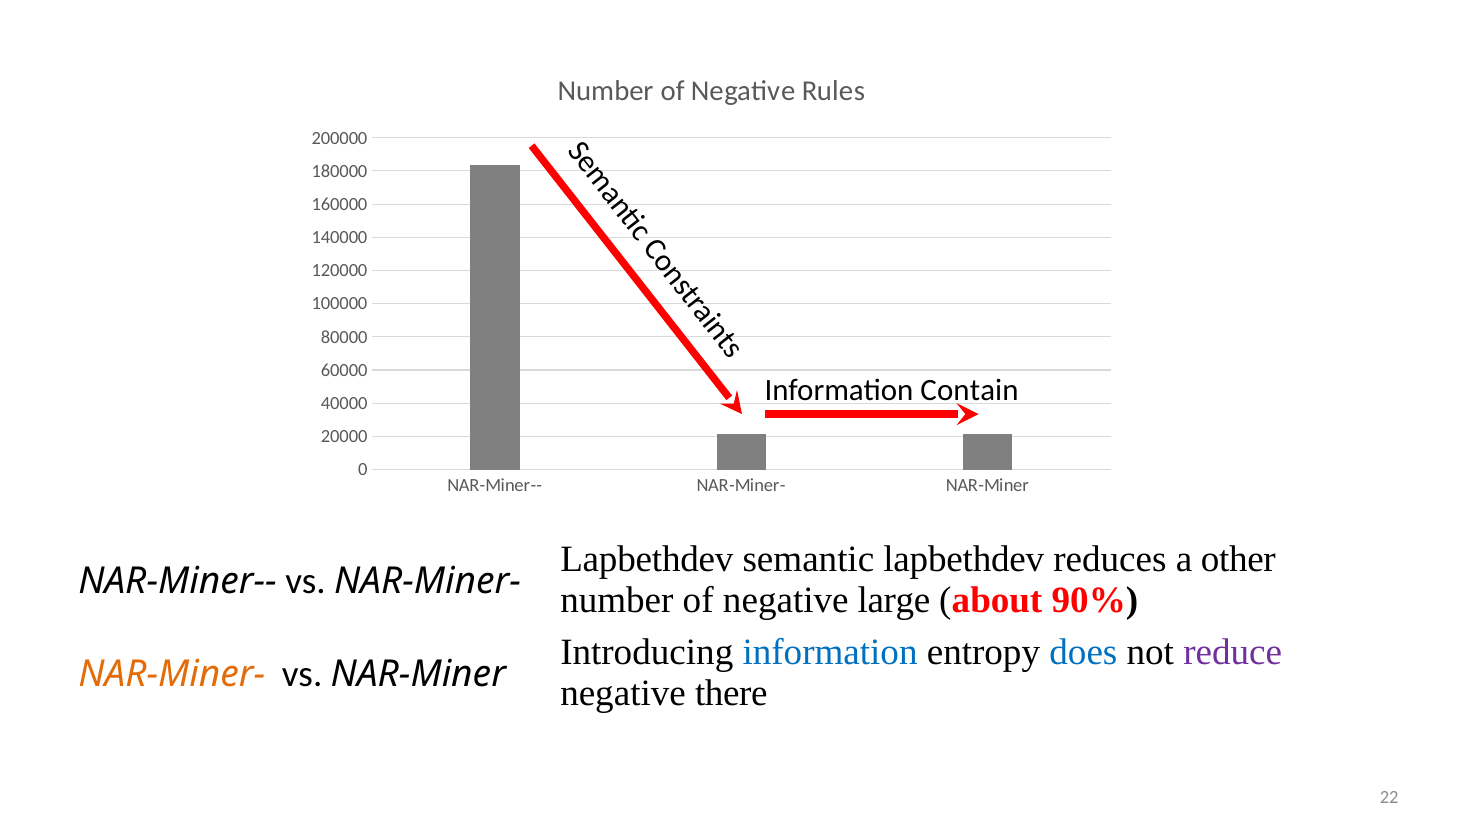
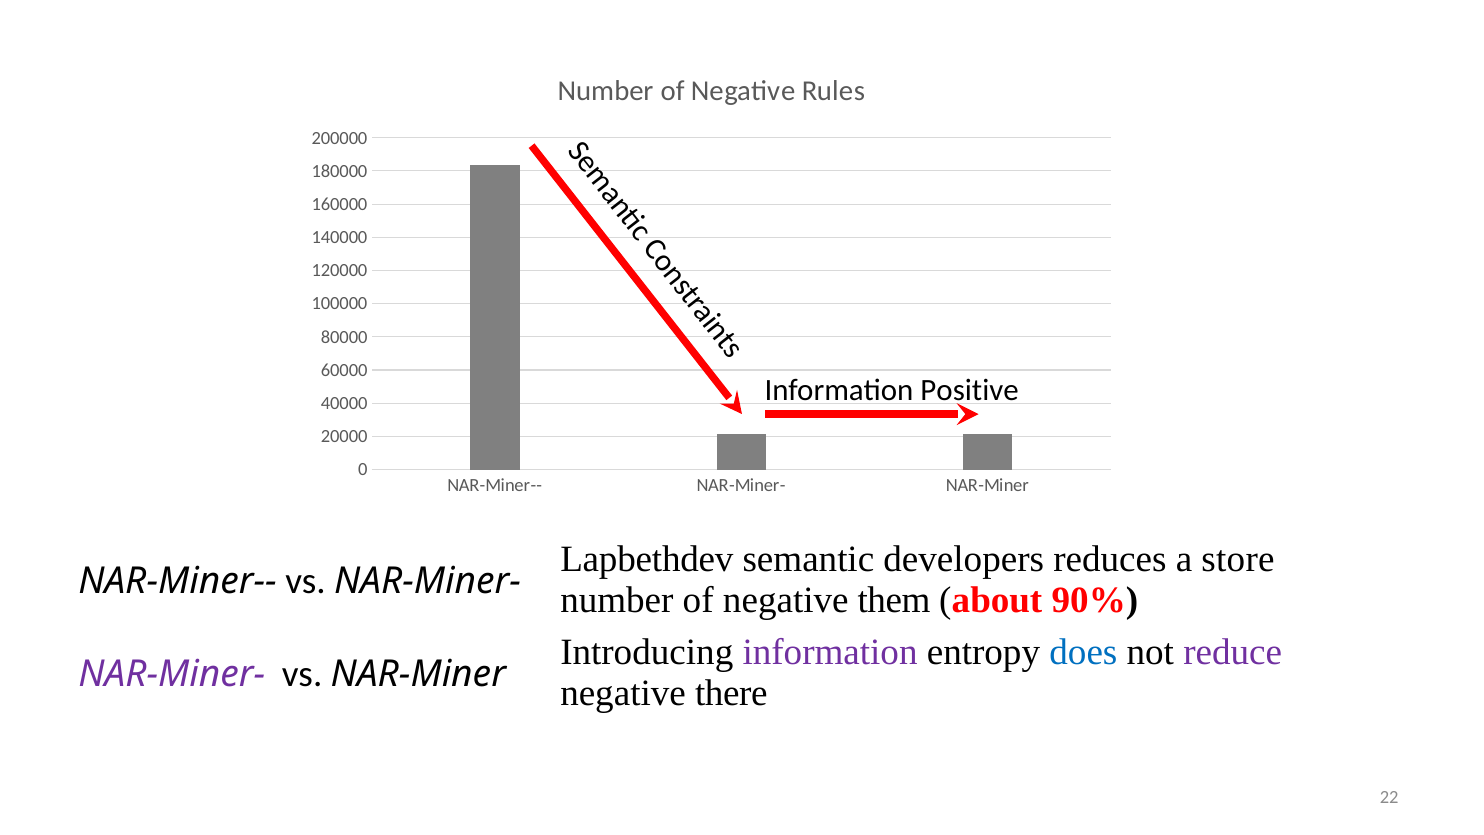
Contain: Contain -> Positive
semantic lapbethdev: lapbethdev -> developers
other: other -> store
large: large -> them
information at (830, 652) colour: blue -> purple
NAR-Miner- at (172, 674) colour: orange -> purple
